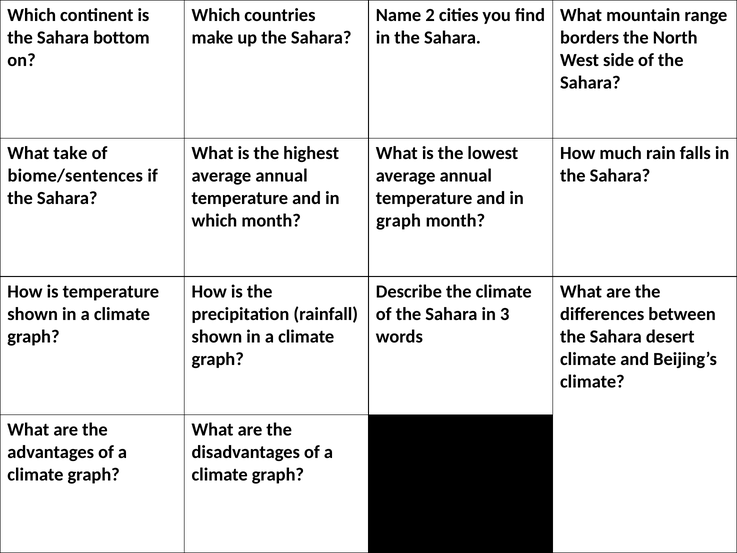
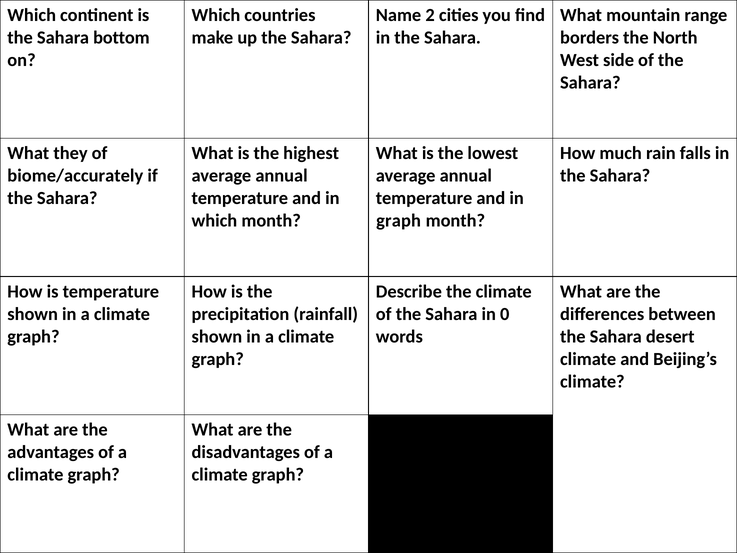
take: take -> they
biome/sentences: biome/sentences -> biome/accurately
3: 3 -> 0
